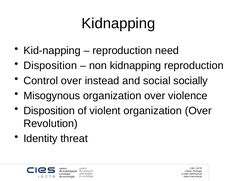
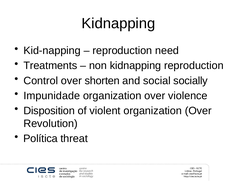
Disposition at (50, 66): Disposition -> Treatments
instead: instead -> shorten
Misogynous: Misogynous -> Impunidade
Identity: Identity -> Política
